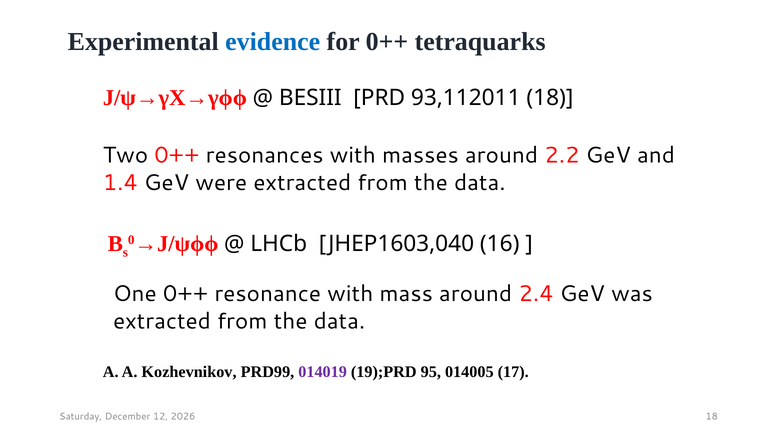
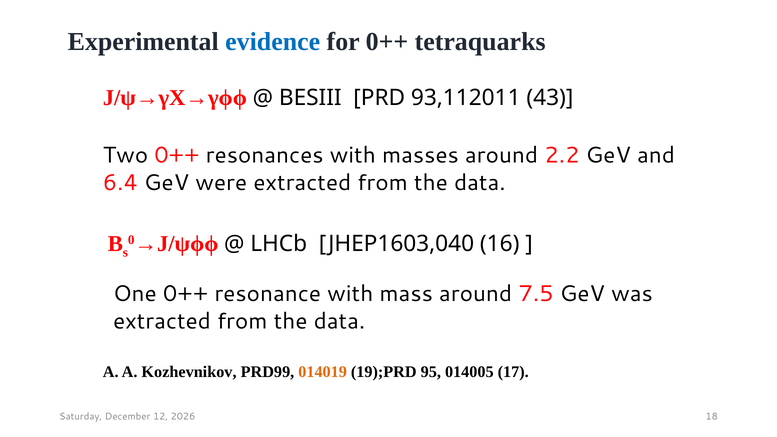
93,112011 18: 18 -> 43
1.4: 1.4 -> 6.4
2.4: 2.4 -> 7.5
014019 colour: purple -> orange
